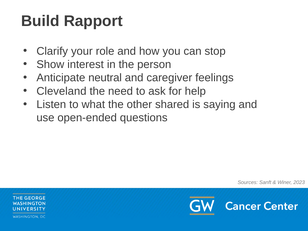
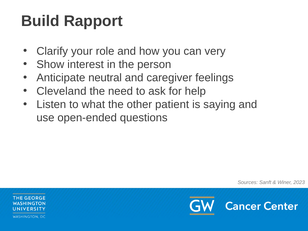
stop: stop -> very
shared: shared -> patient
